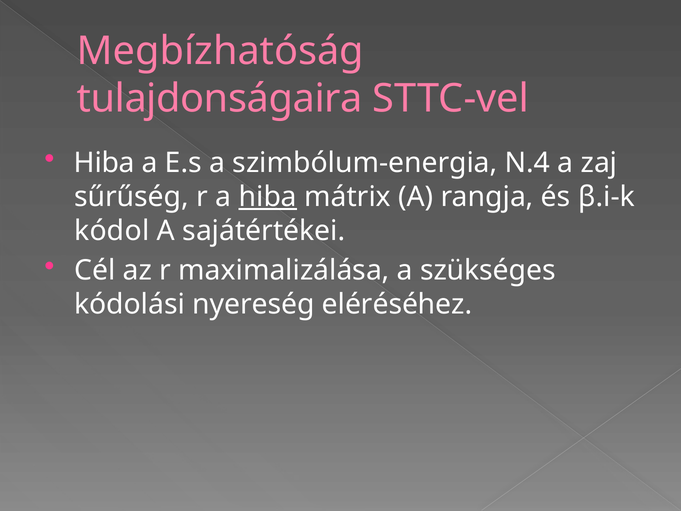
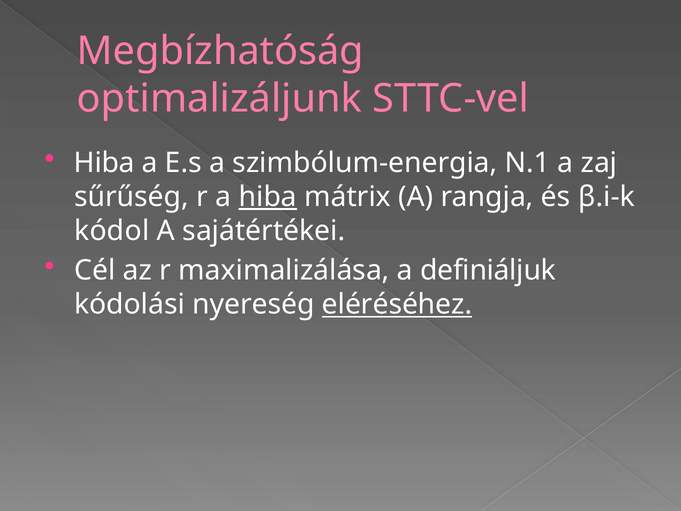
tulajdonságaira: tulajdonságaira -> optimalizáljunk
N.4: N.4 -> N.1
szükséges: szükséges -> definiáljuk
eléréséhez underline: none -> present
